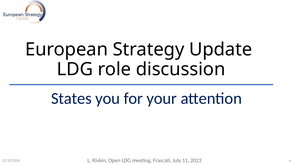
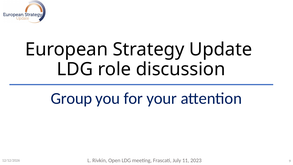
States: States -> Group
